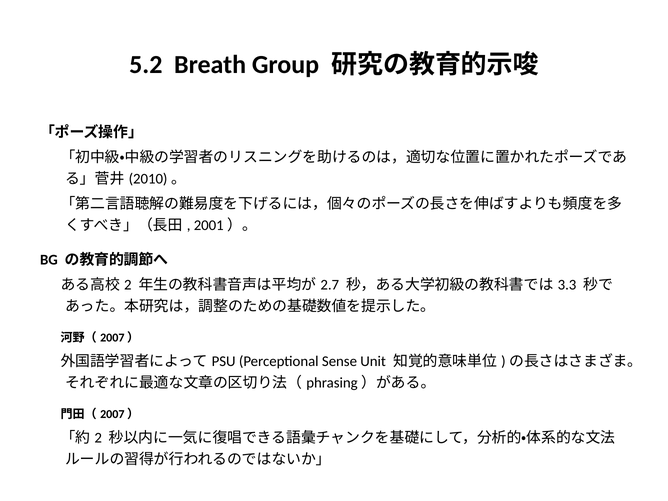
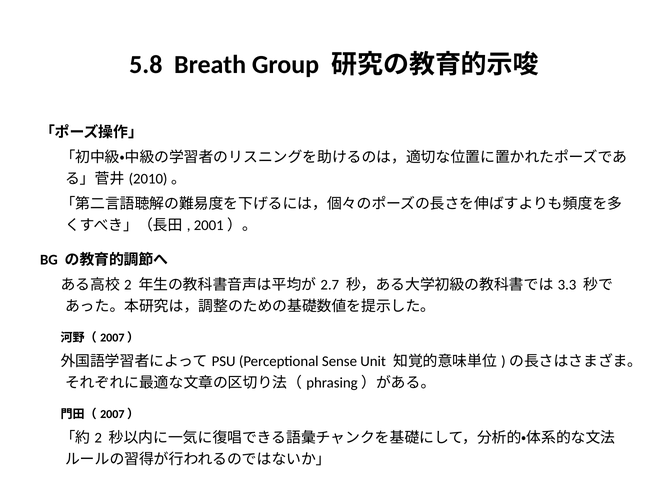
5.2: 5.2 -> 5.8
